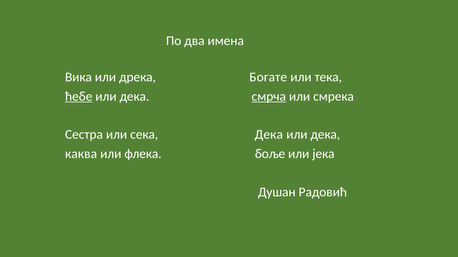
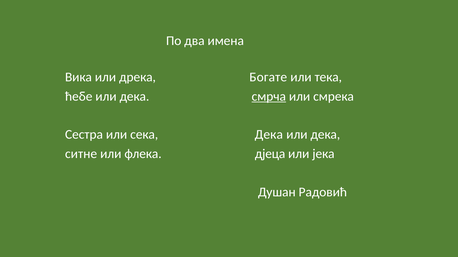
ћебе underline: present -> none
каква: каква -> ситне
боље: боље -> дјеца
